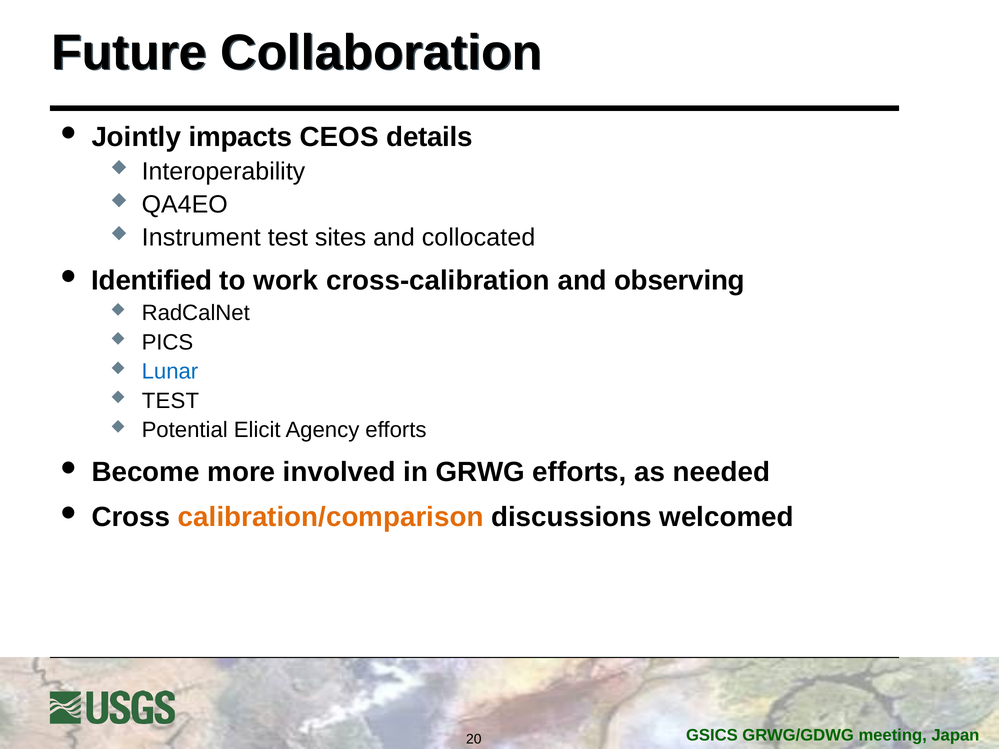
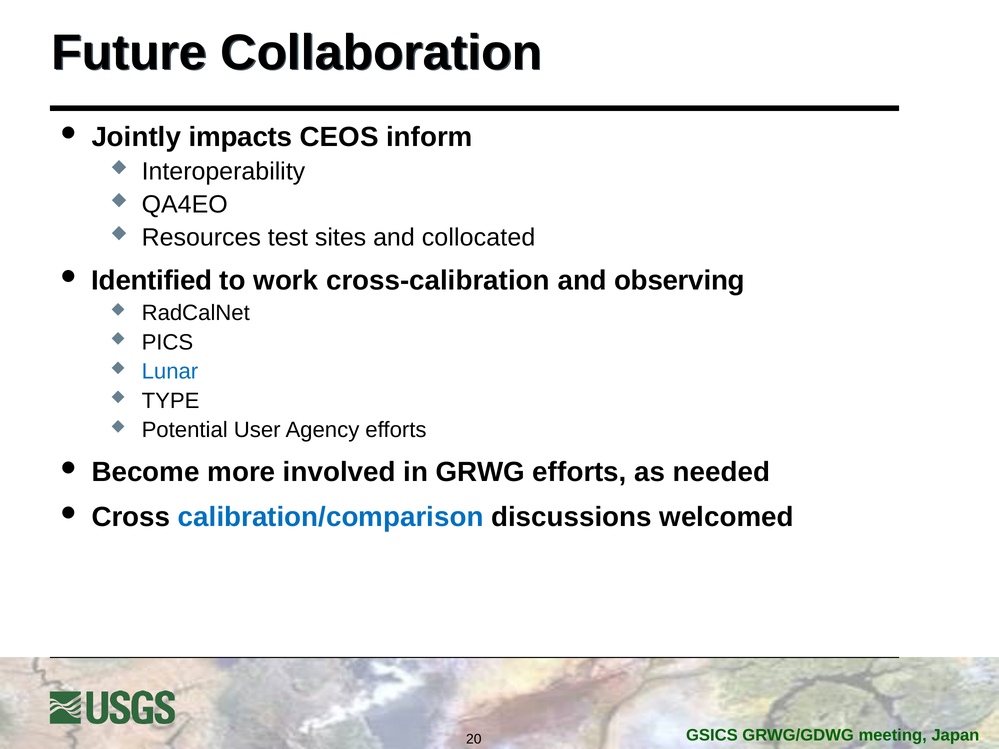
details: details -> inform
Instrument: Instrument -> Resources
TEST at (170, 401): TEST -> TYPE
Elicit: Elicit -> User
calibration/comparison colour: orange -> blue
